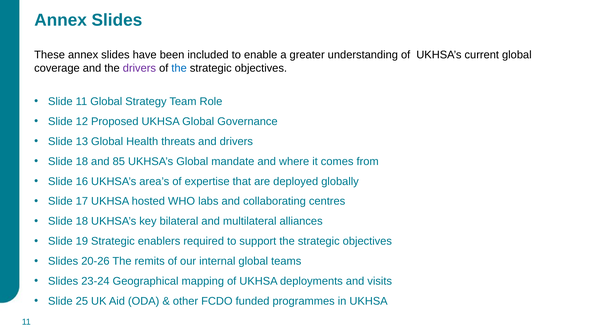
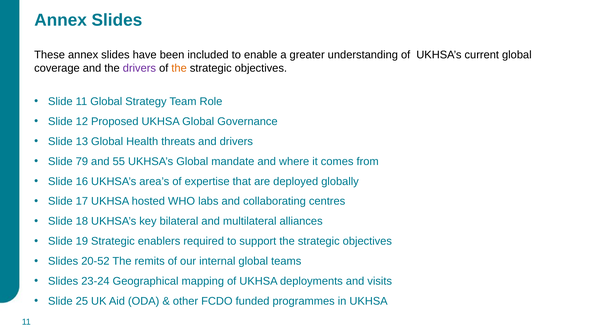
the at (179, 68) colour: blue -> orange
18 at (82, 161): 18 -> 79
85: 85 -> 55
20-26: 20-26 -> 20-52
